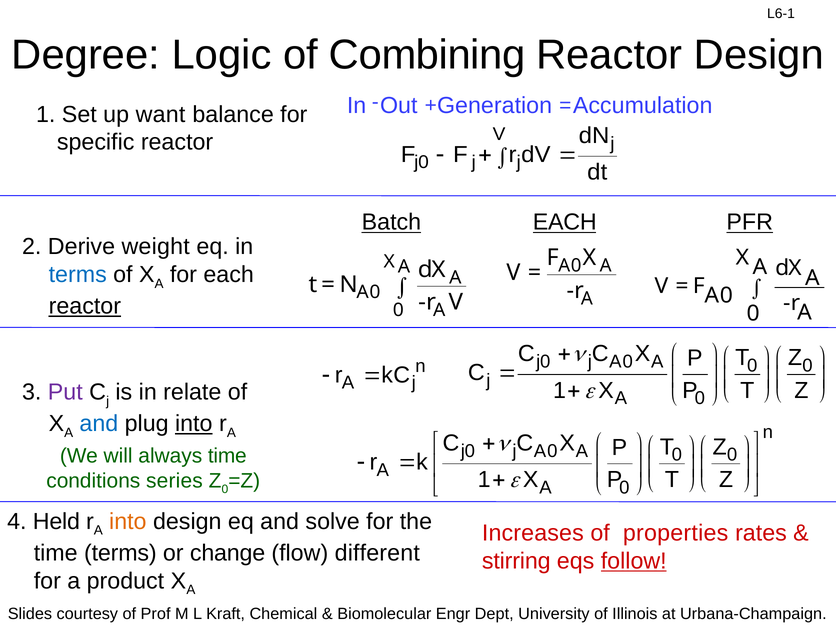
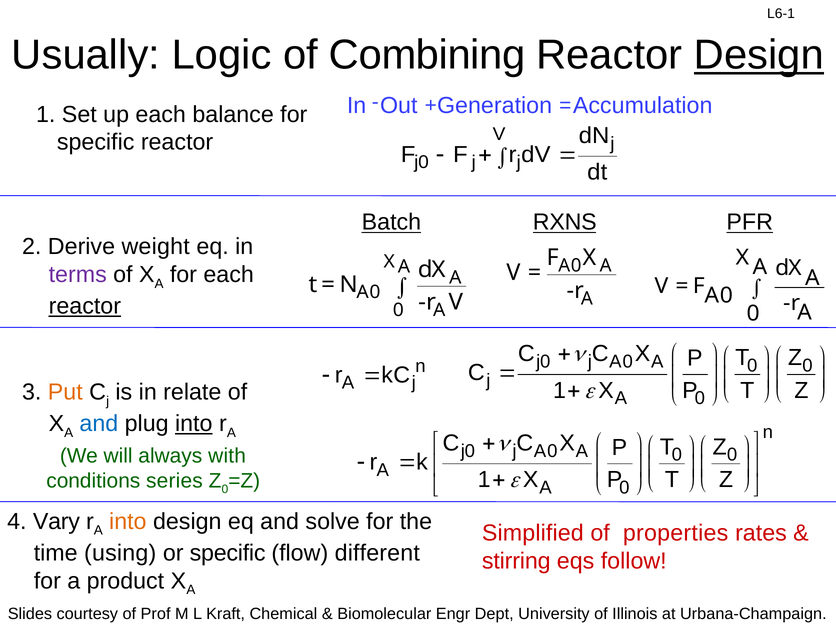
Degree: Degree -> Usually
Design at (759, 55) underline: none -> present
up want: want -> each
EACH at (565, 222): EACH -> RXNS
terms at (78, 275) colour: blue -> purple
Put colour: purple -> orange
always time: time -> with
Held: Held -> Vary
Increases: Increases -> Simplified
time terms: terms -> using
or change: change -> specific
follow underline: present -> none
